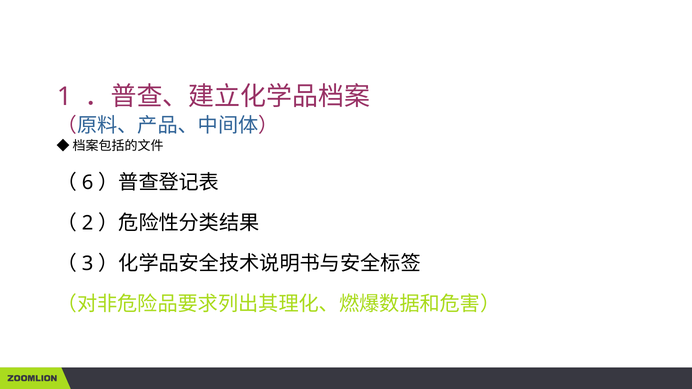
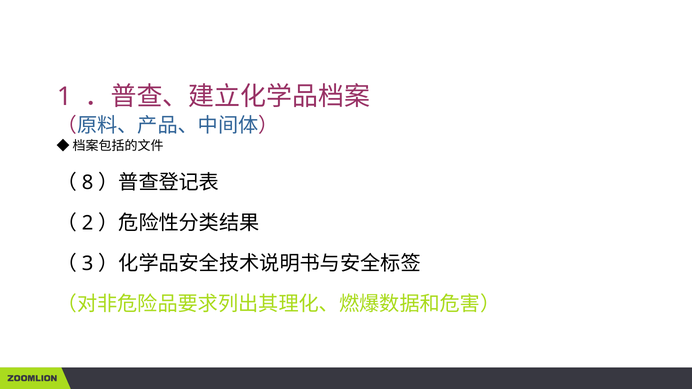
6: 6 -> 8
